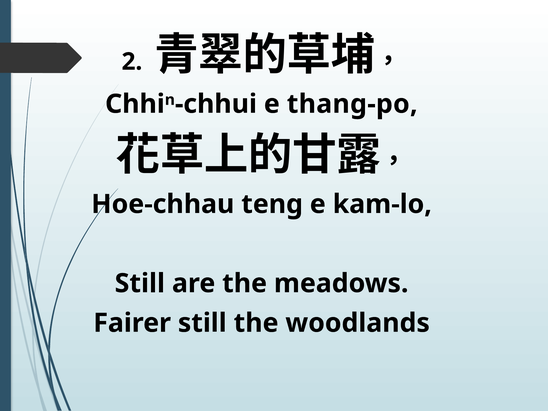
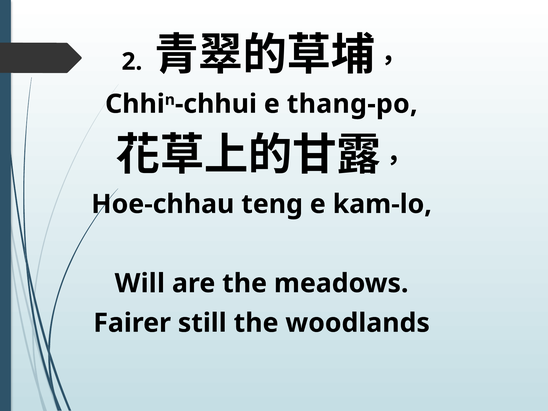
Still at (140, 283): Still -> Will
